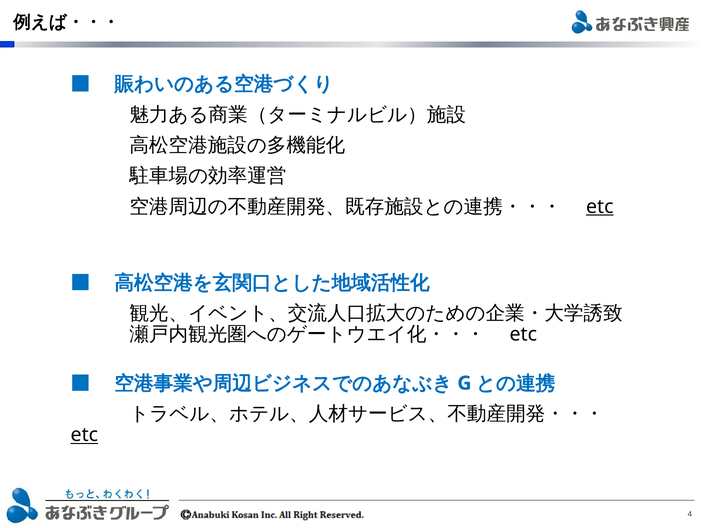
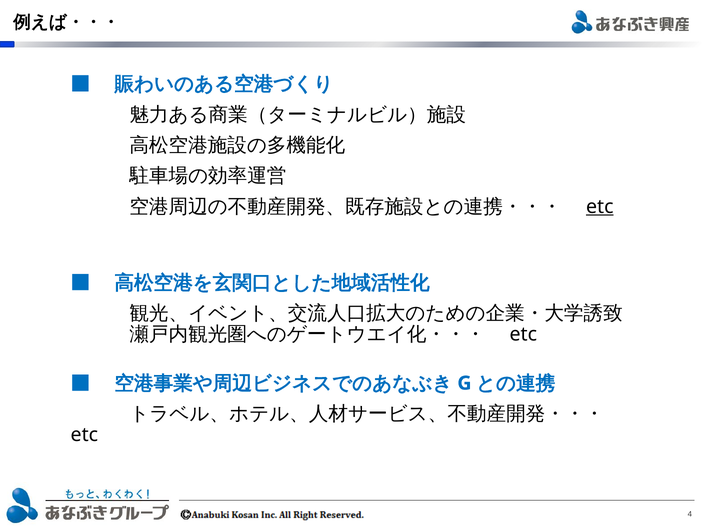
etc at (84, 435) underline: present -> none
